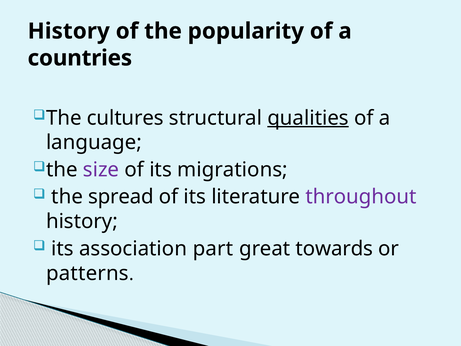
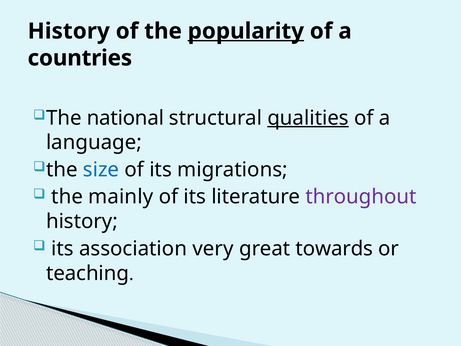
popularity underline: none -> present
cultures: cultures -> national
size colour: purple -> blue
spread: spread -> mainly
part: part -> very
patterns: patterns -> teaching
